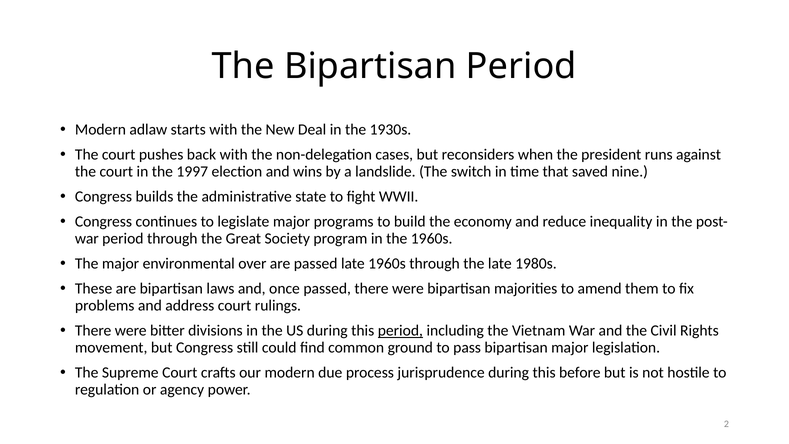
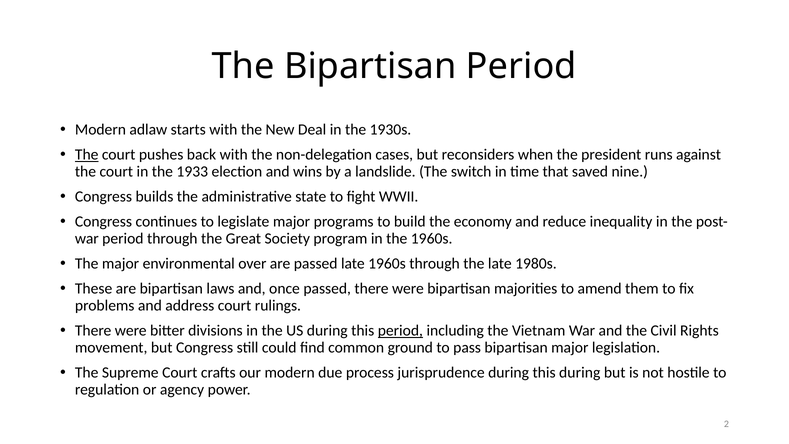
The at (87, 155) underline: none -> present
1997: 1997 -> 1933
this before: before -> during
